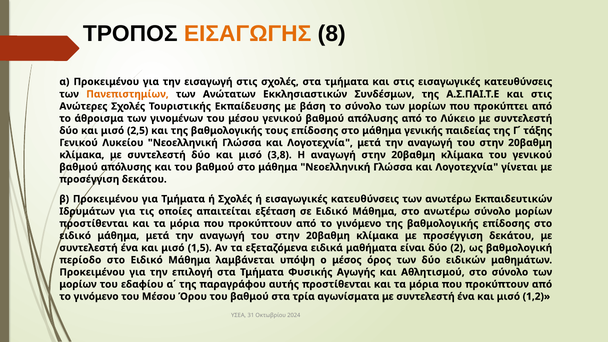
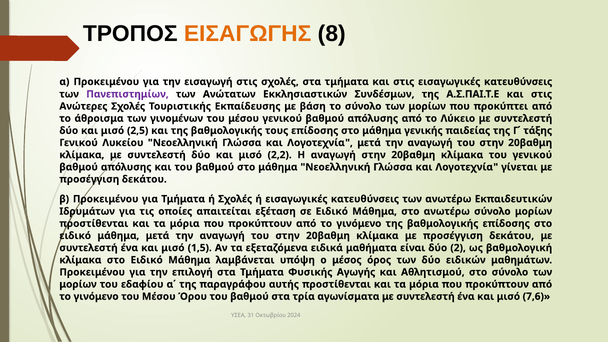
Πανεπιστημίων colour: orange -> purple
3,8: 3,8 -> 2,2
περίοδο at (80, 260): περίοδο -> κλίμακα
1,2: 1,2 -> 7,6
